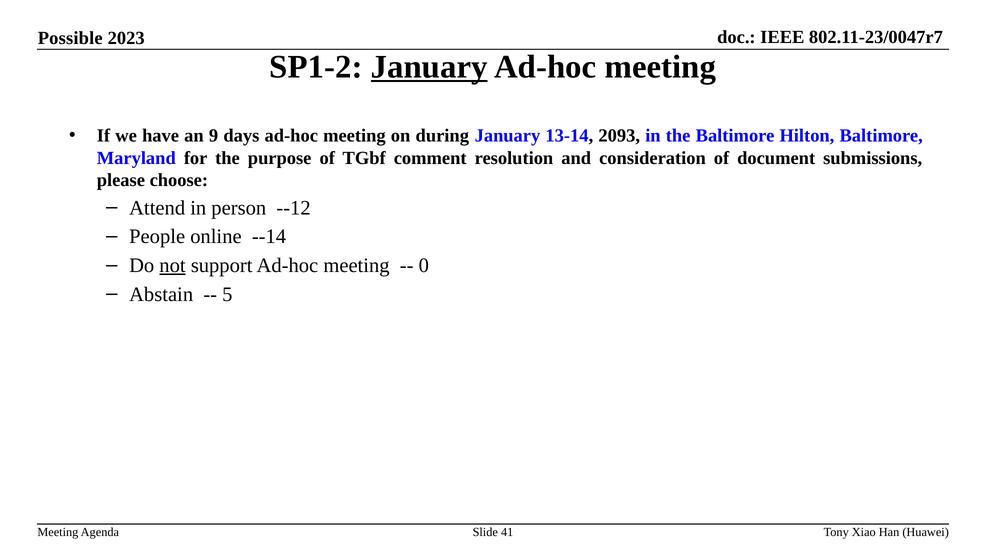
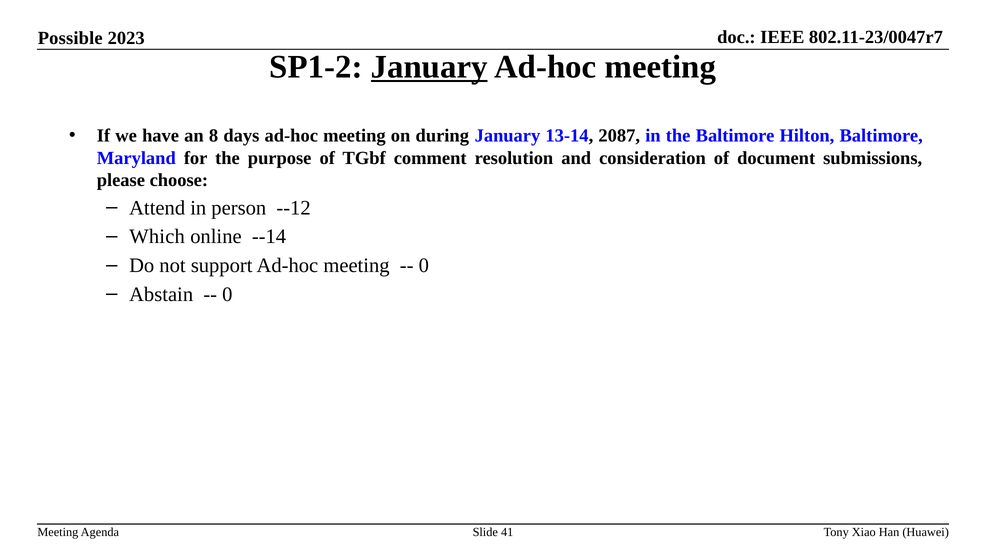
9: 9 -> 8
2093: 2093 -> 2087
People: People -> Which
not underline: present -> none
5 at (227, 294): 5 -> 0
